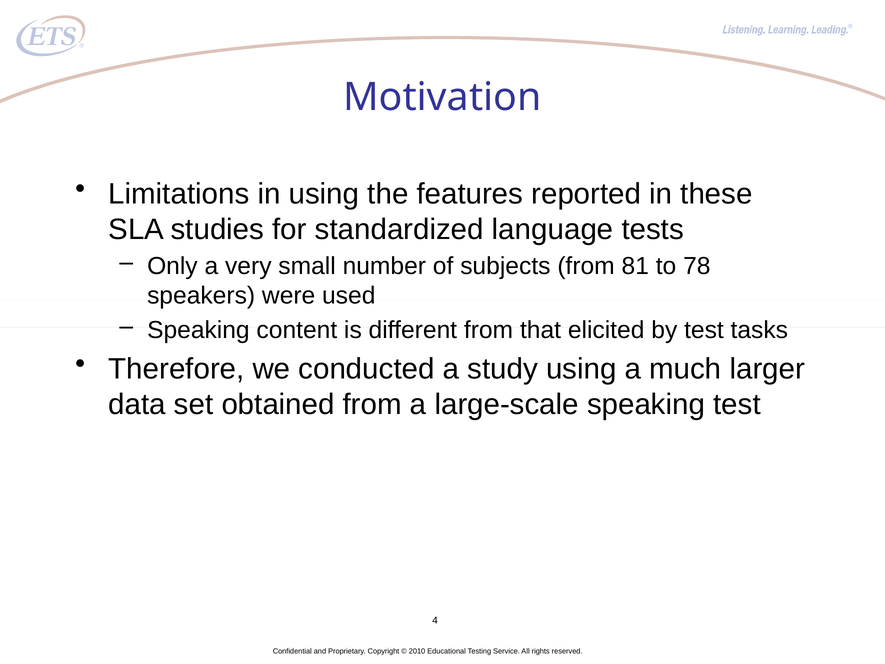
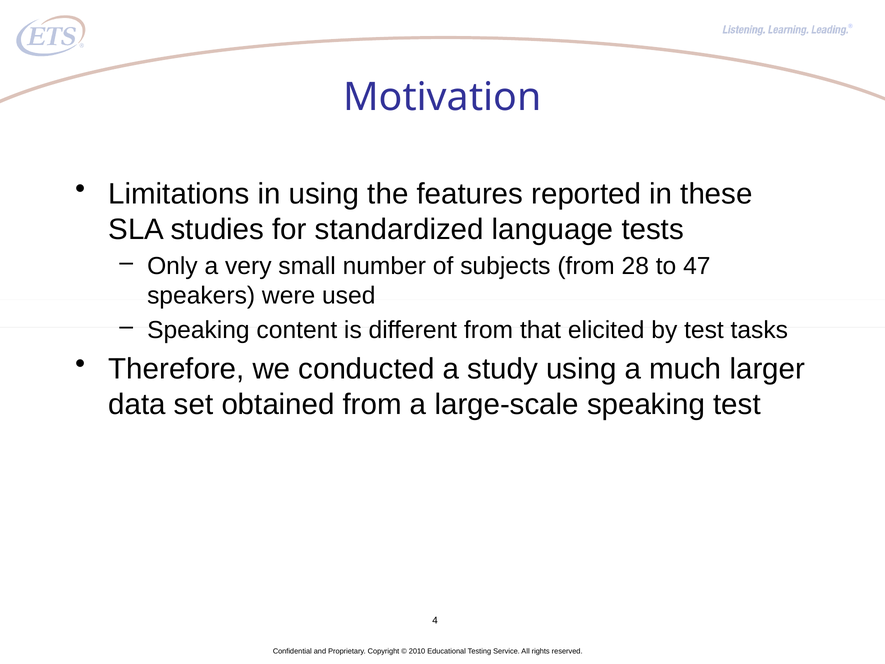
81: 81 -> 28
78: 78 -> 47
